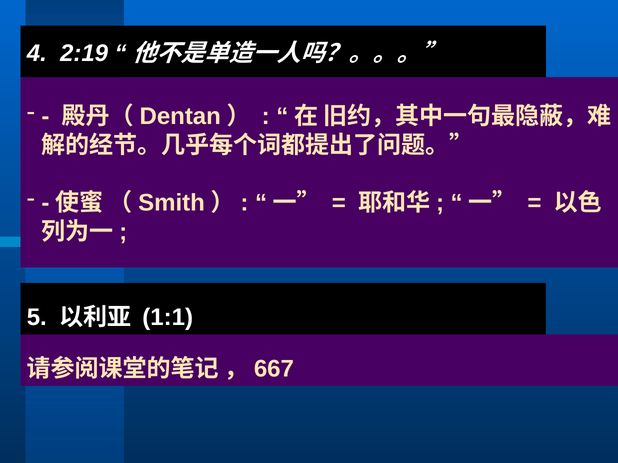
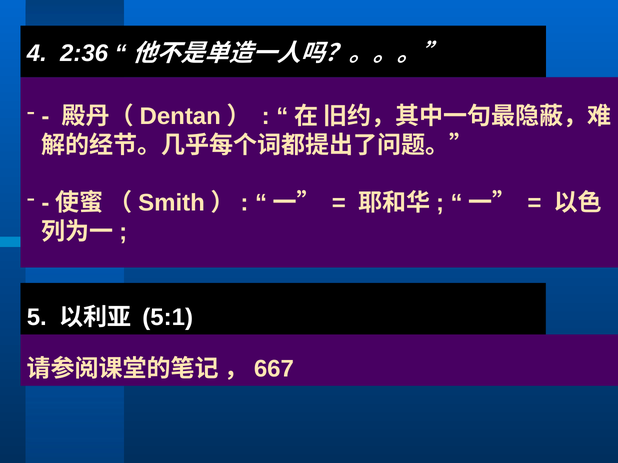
2:19: 2:19 -> 2:36
1:1: 1:1 -> 5:1
